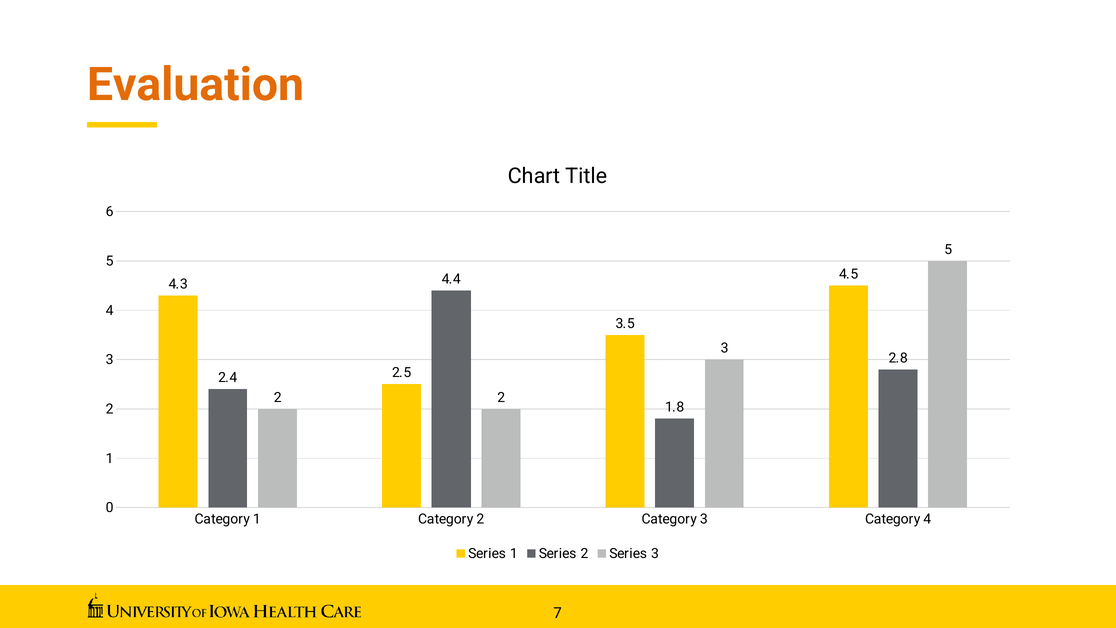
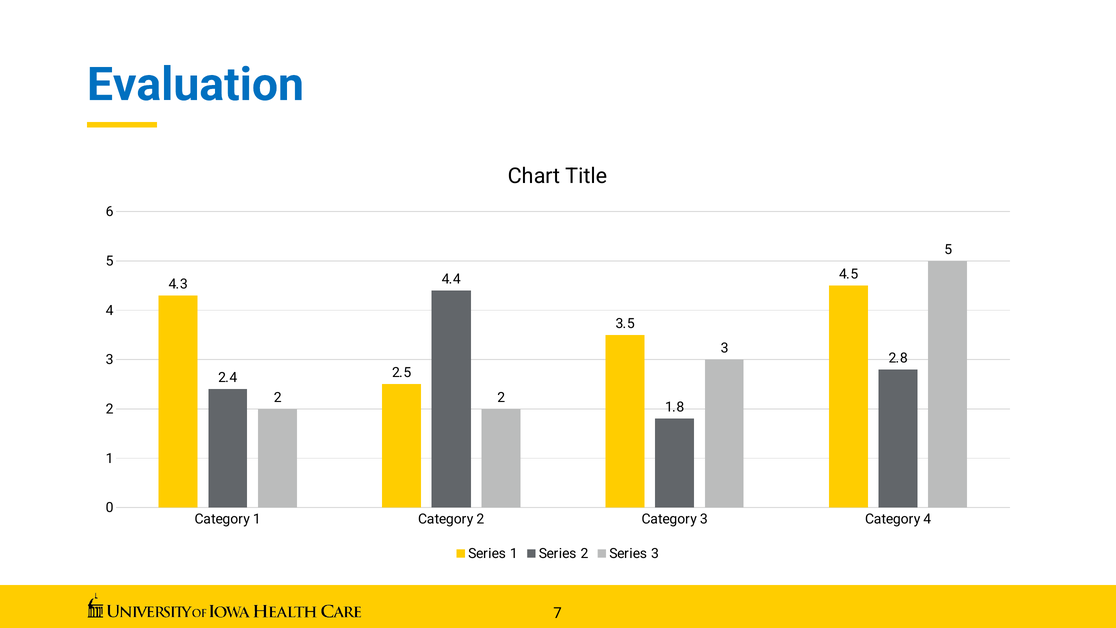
Evaluation colour: orange -> blue
